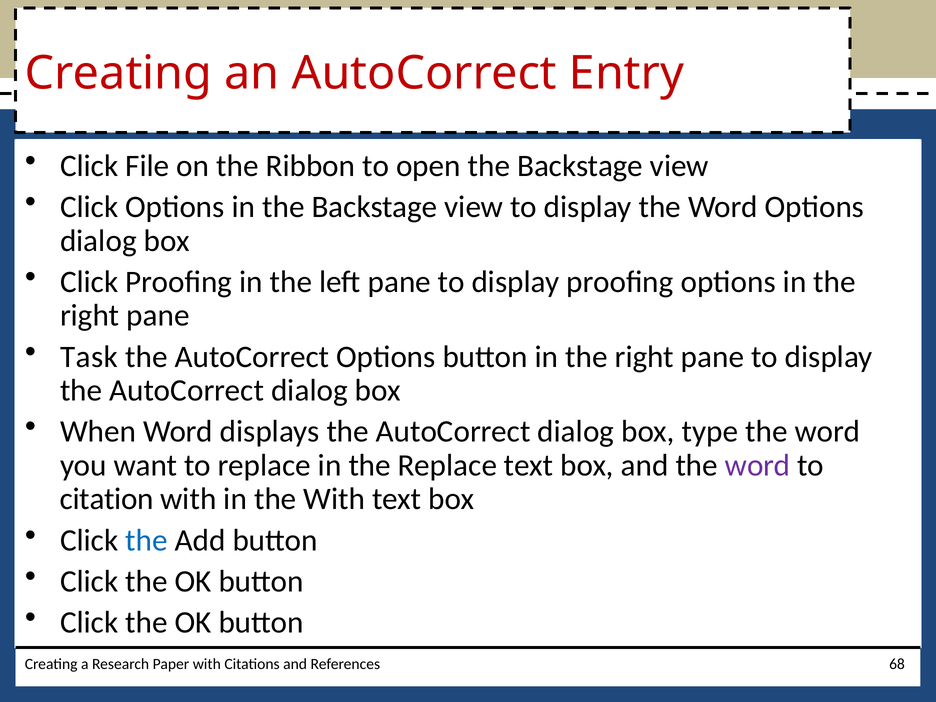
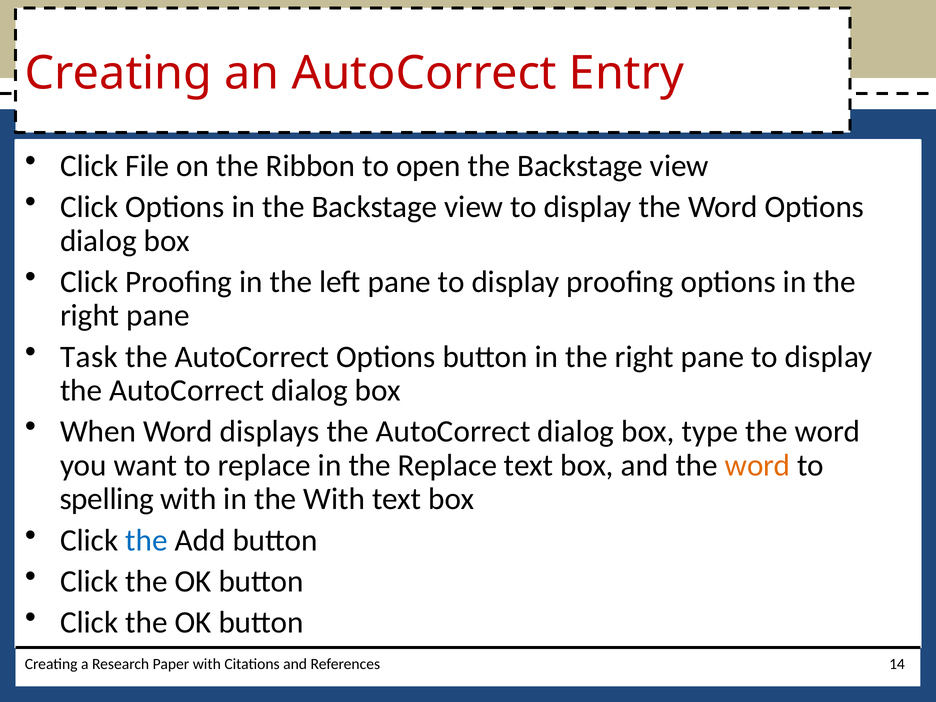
word at (758, 465) colour: purple -> orange
citation: citation -> spelling
68: 68 -> 14
